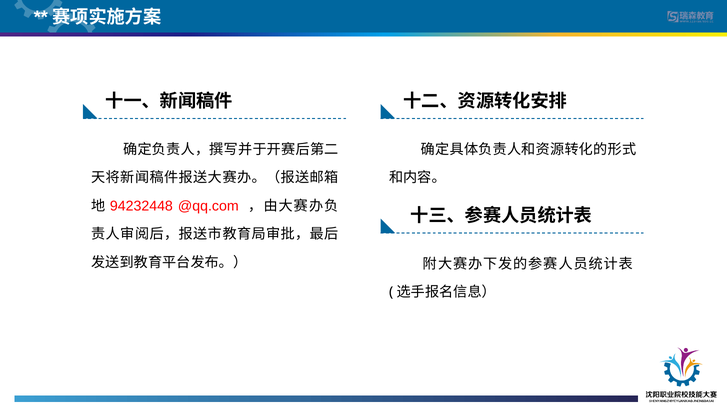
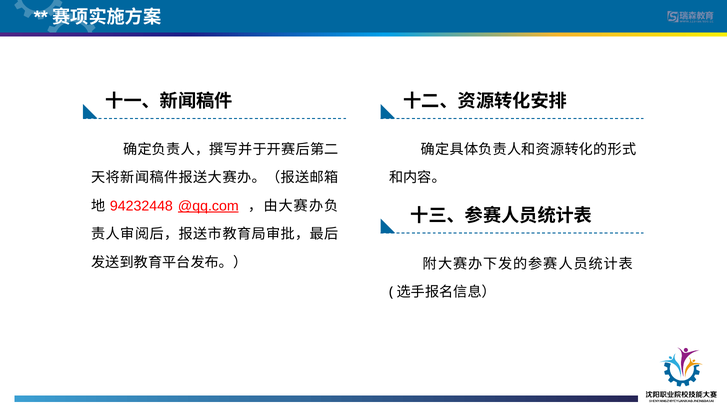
@qq.com underline: none -> present
